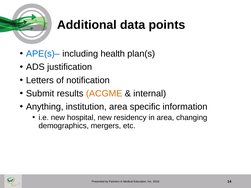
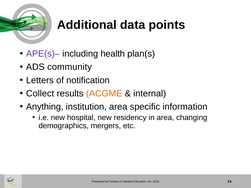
APE(s)– colour: blue -> purple
justification: justification -> community
Submit: Submit -> Collect
